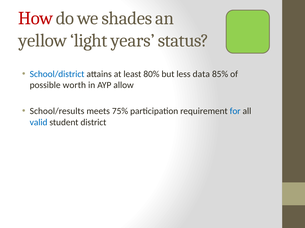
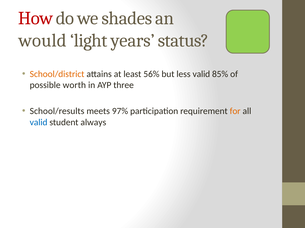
yellow: yellow -> would
School/district colour: blue -> orange
80%: 80% -> 56%
less data: data -> valid
allow: allow -> three
75%: 75% -> 97%
for colour: blue -> orange
district: district -> always
